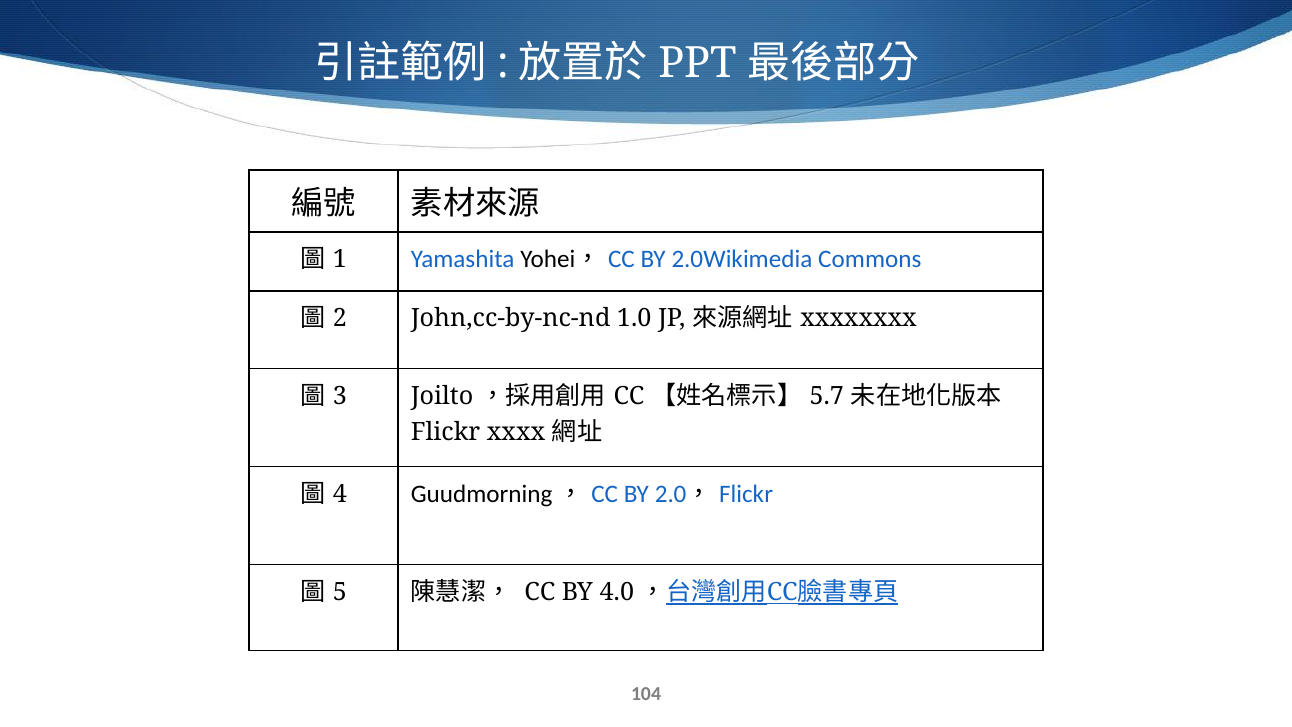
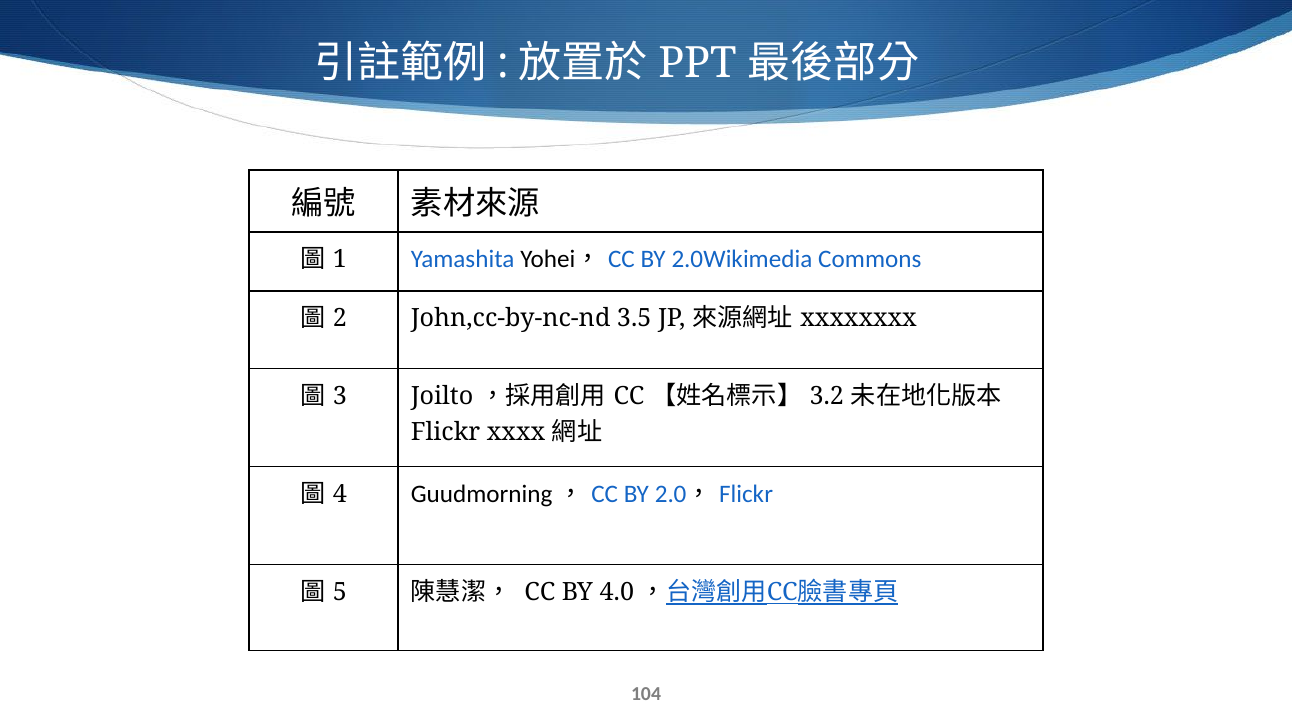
1.0: 1.0 -> 3.5
5.7: 5.7 -> 3.2
